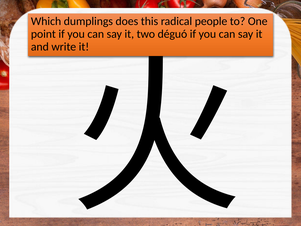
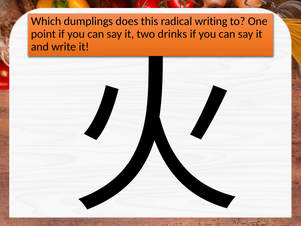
people: people -> writing
déguó: déguó -> drinks
